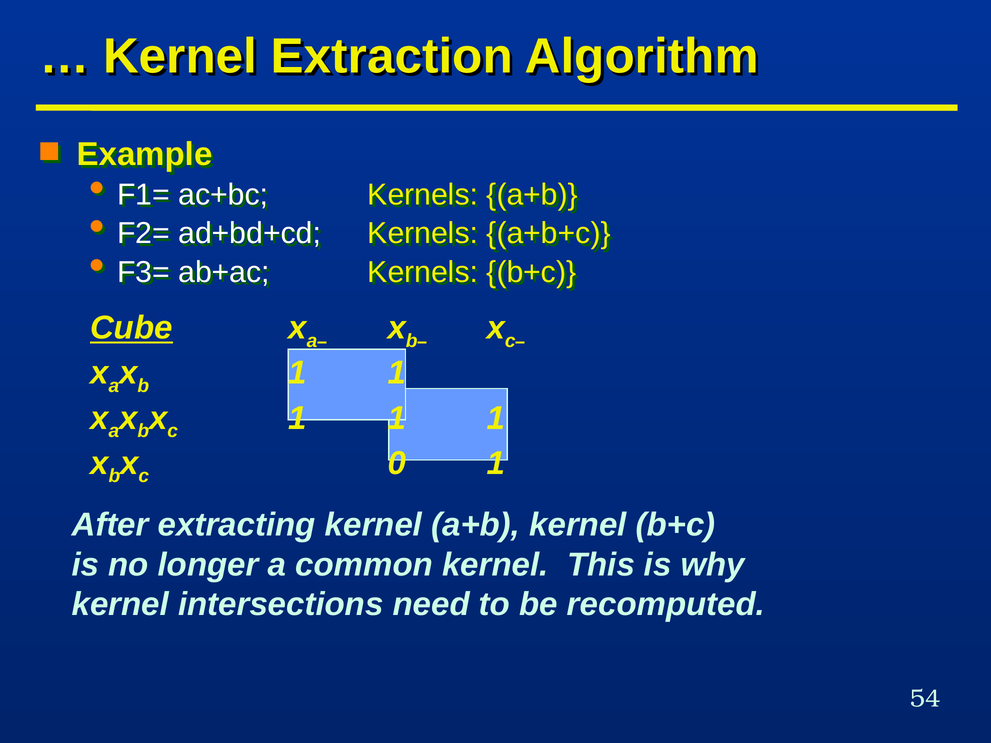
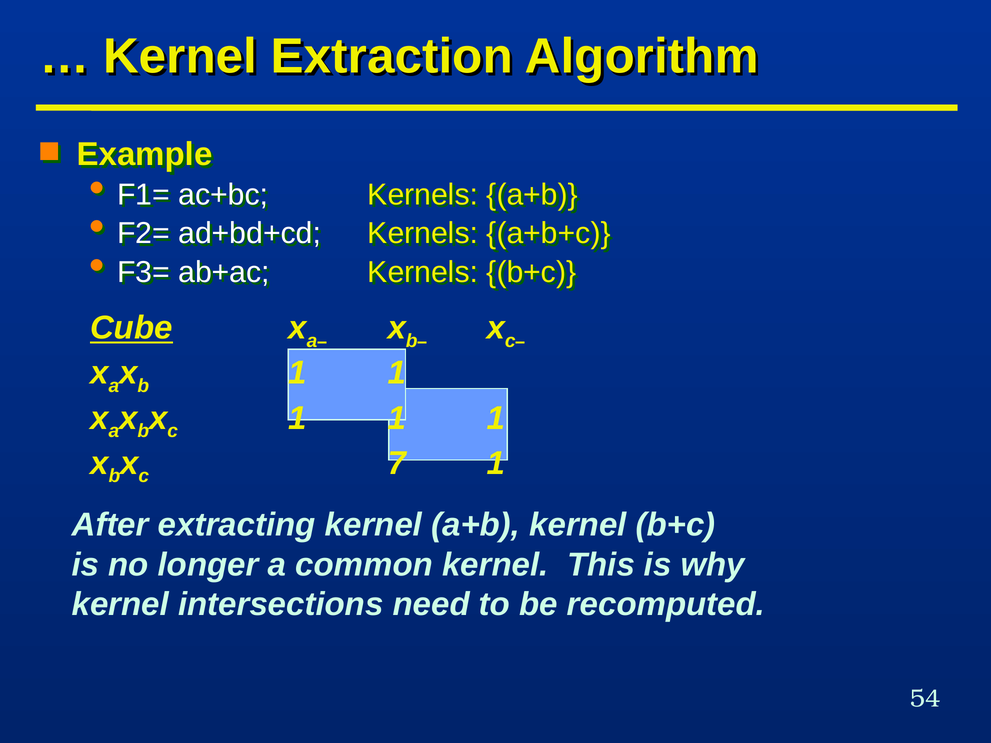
0: 0 -> 7
